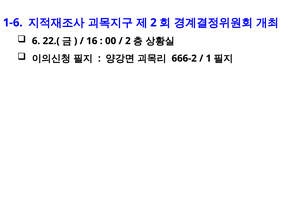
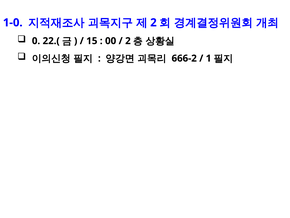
1-6: 1-6 -> 1-0
6: 6 -> 0
16: 16 -> 15
